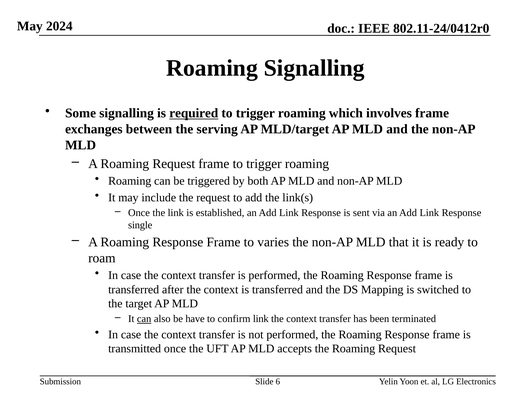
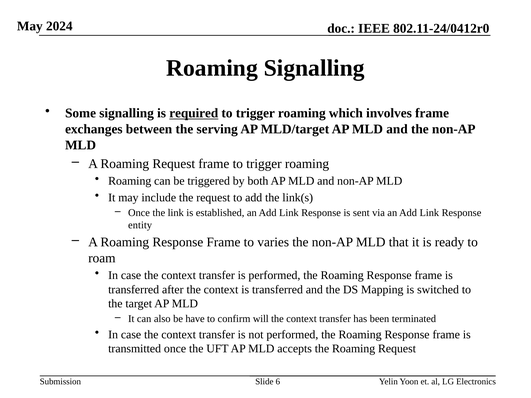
single: single -> entity
can at (144, 319) underline: present -> none
confirm link: link -> will
